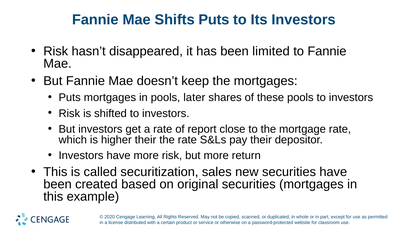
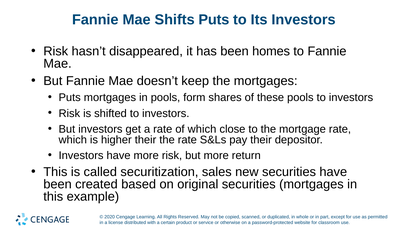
limited: limited -> homes
later: later -> form
of report: report -> which
